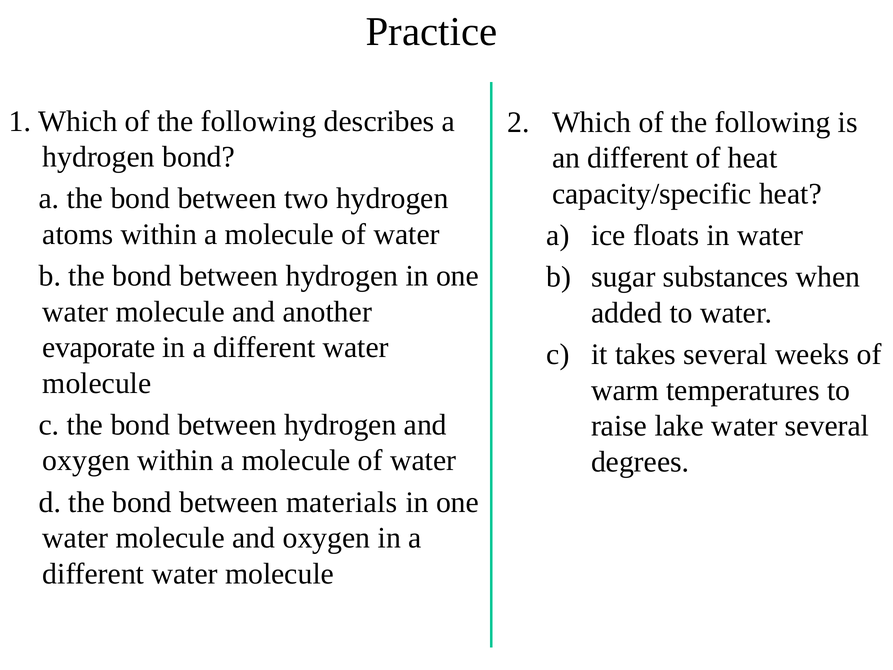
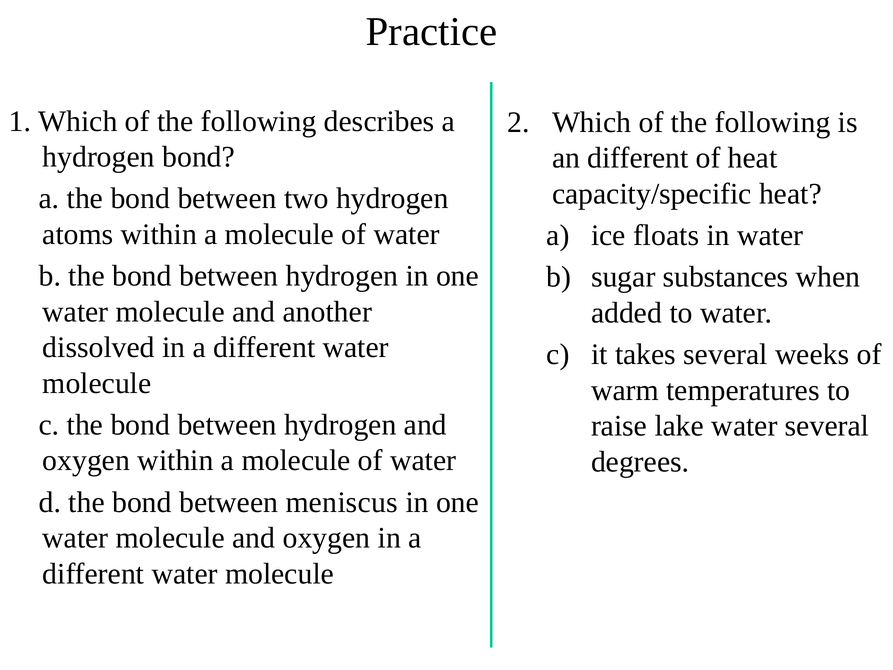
evaporate: evaporate -> dissolved
materials: materials -> meniscus
